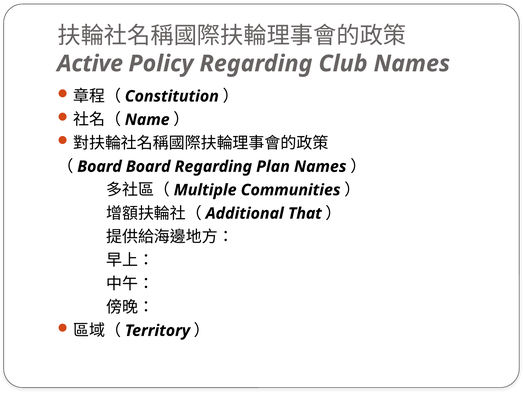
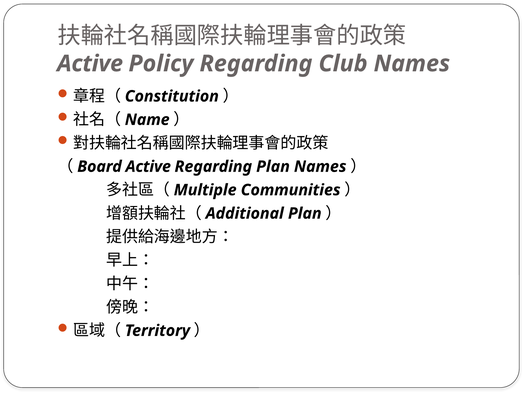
Board Board: Board -> Active
That at (305, 213): That -> Plan
